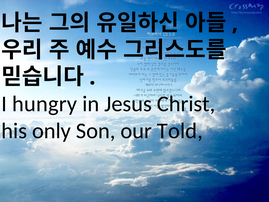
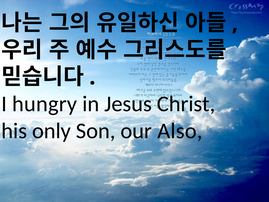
Told: Told -> Also
